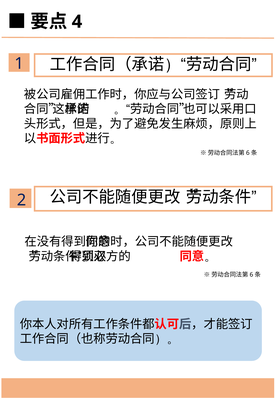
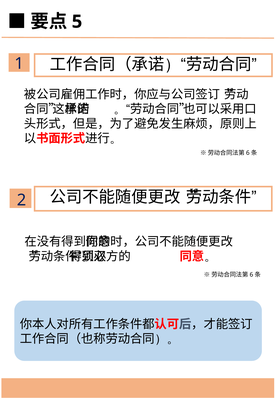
4: 4 -> 5
